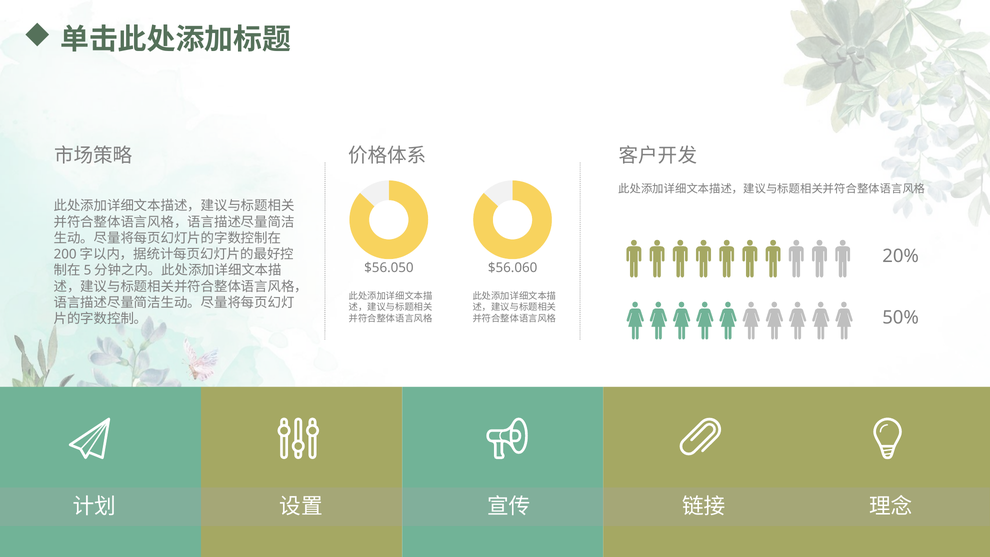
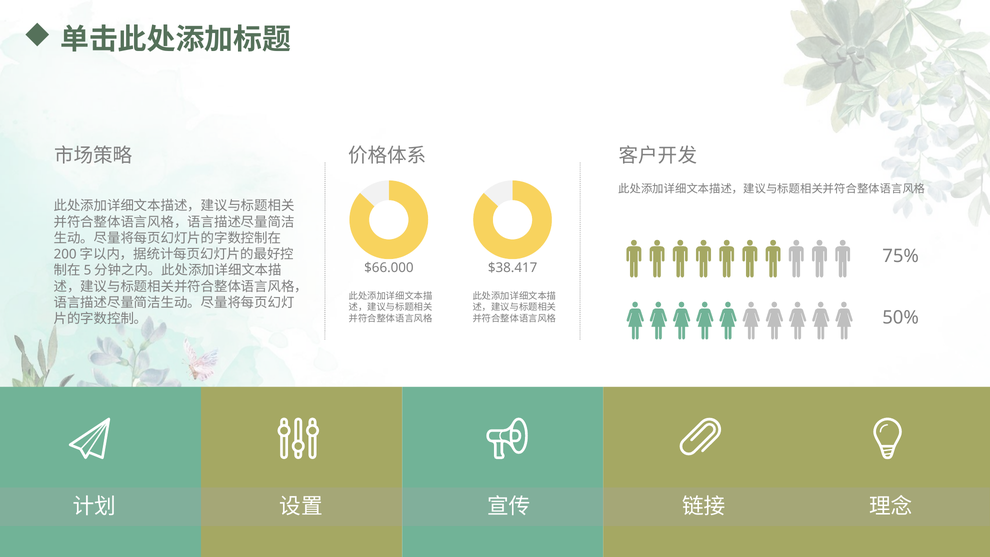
20%: 20% -> 75%
$56.060: $56.060 -> $38.417
$56.050: $56.050 -> $66.000
